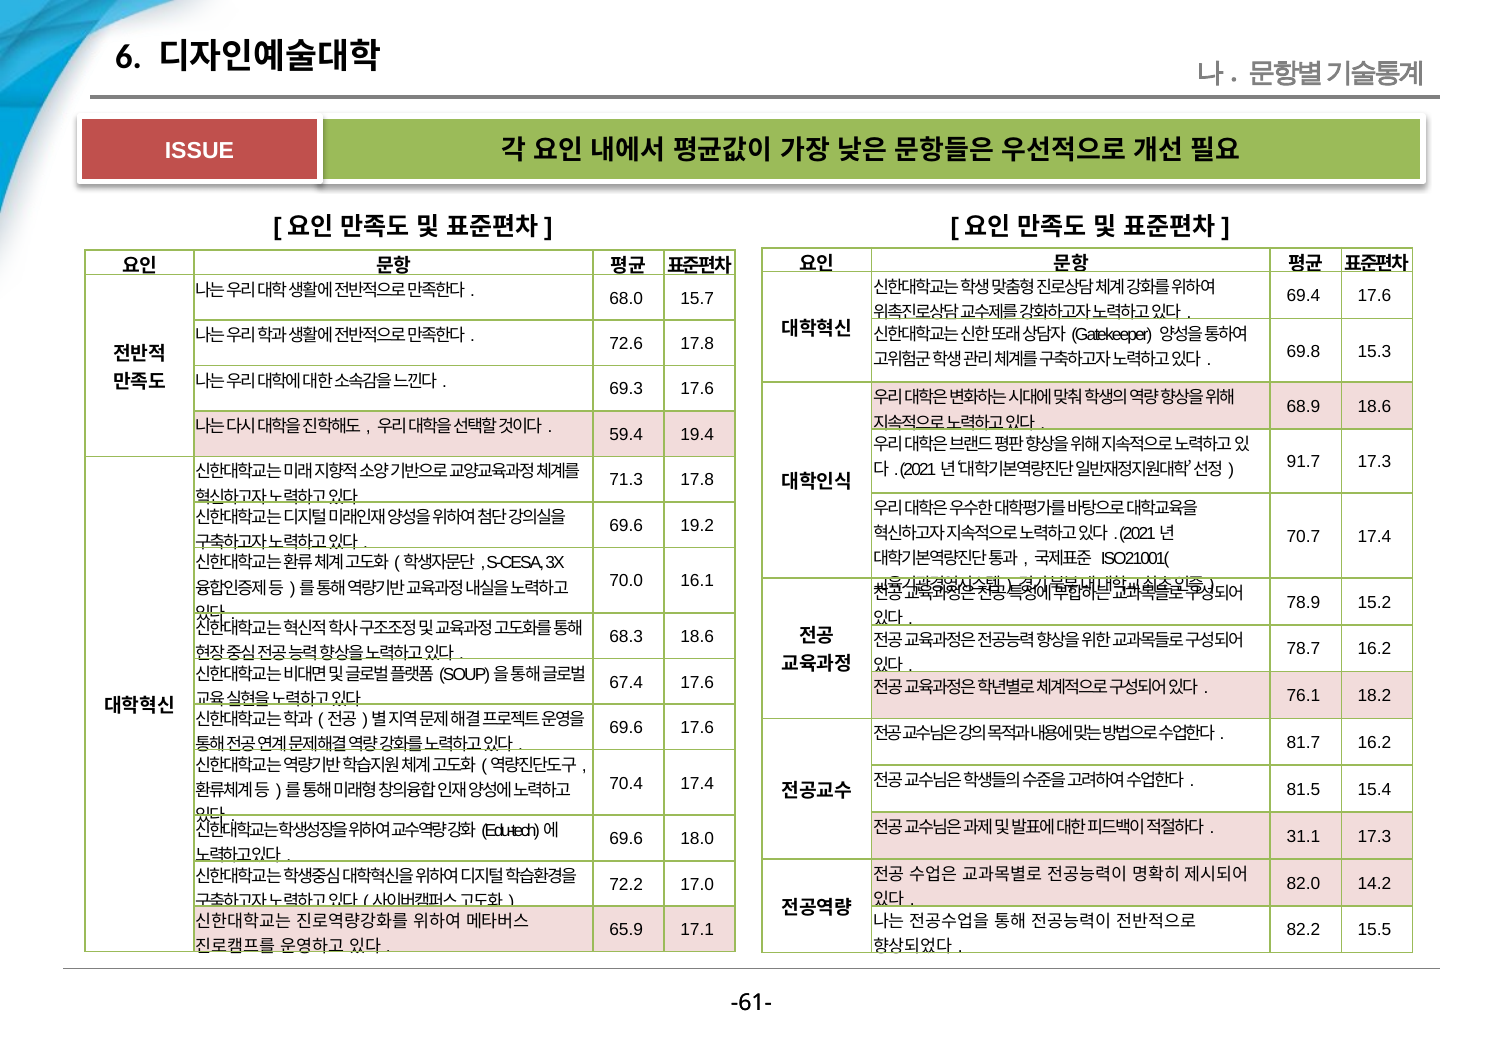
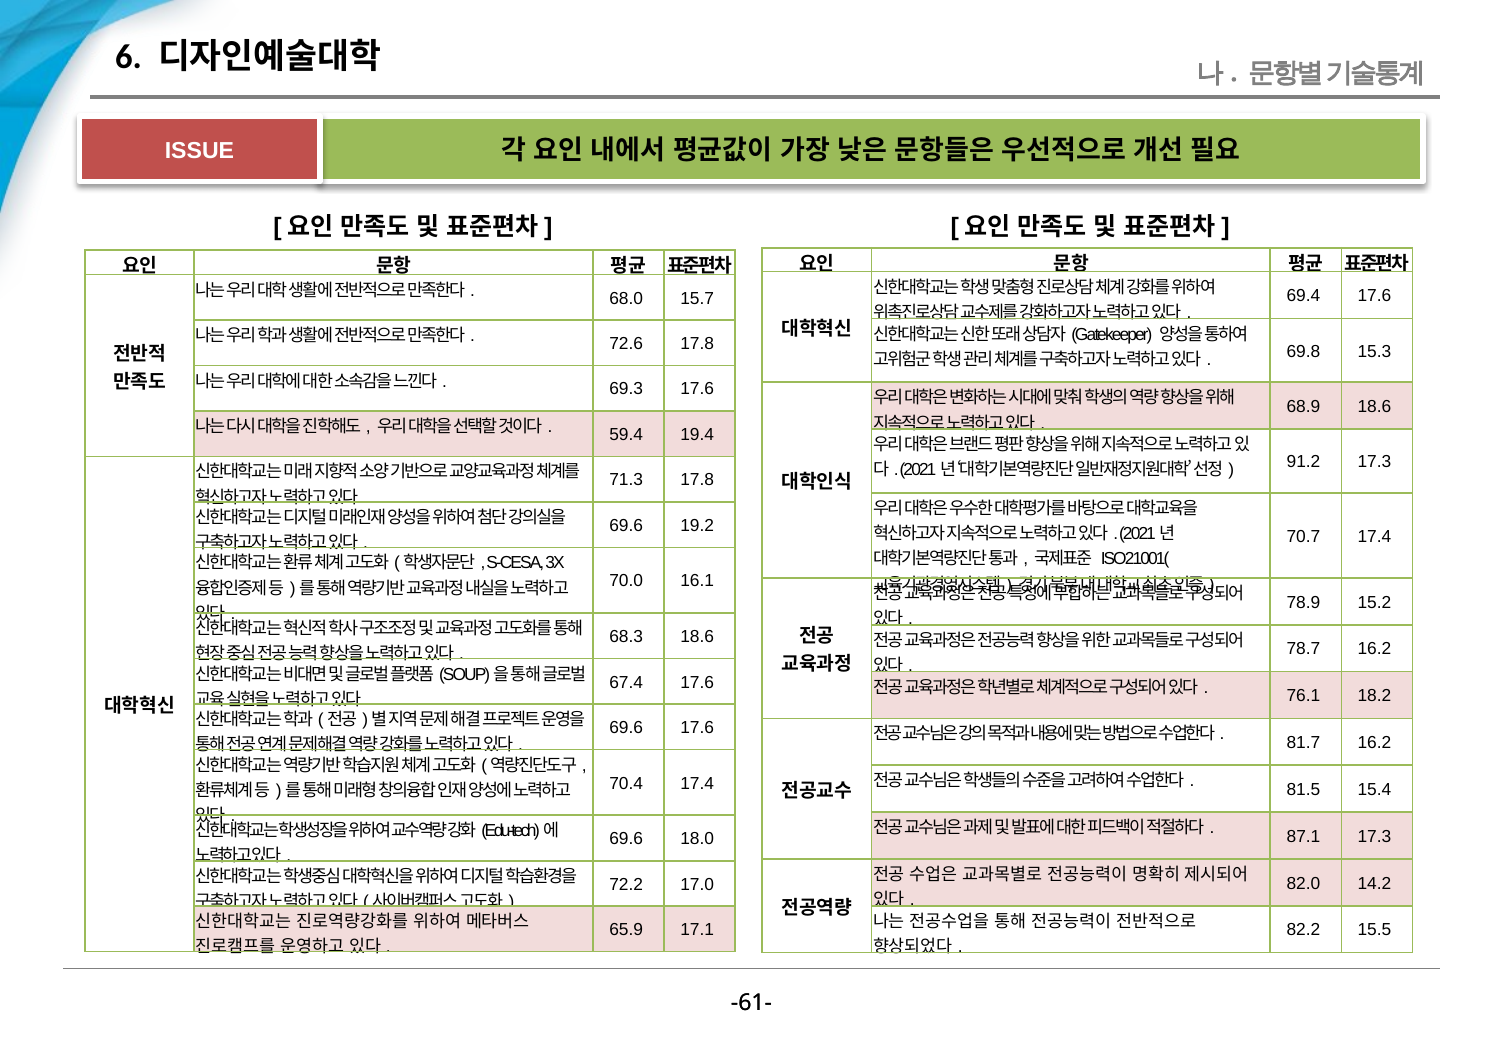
91.7: 91.7 -> 91.2
31.1: 31.1 -> 87.1
